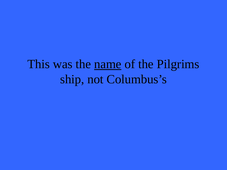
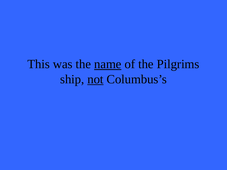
not underline: none -> present
